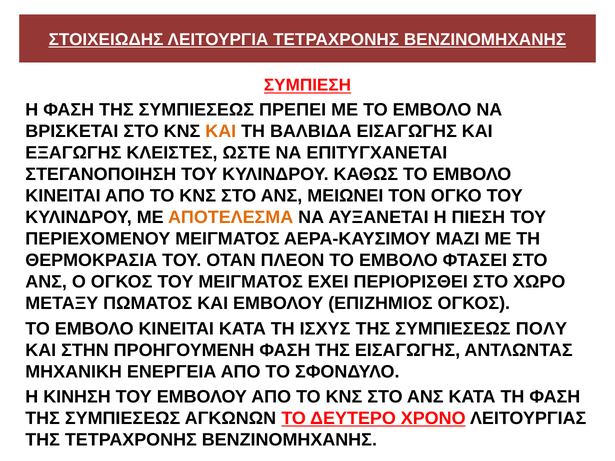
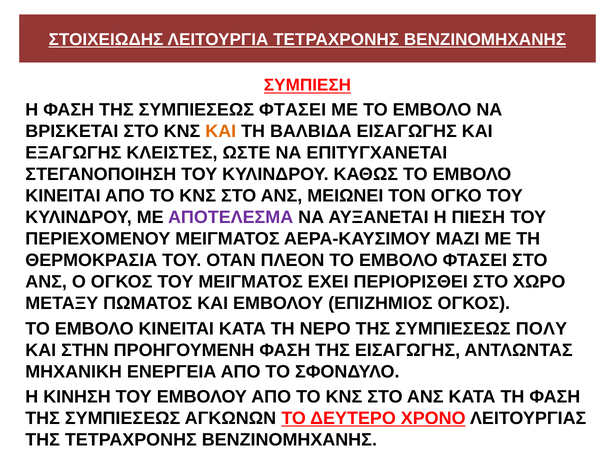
ΣΥΜΠΙΕΣΕΩΣ ΠΡΕΠΕΙ: ΠΡΕΠΕΙ -> ΦΤΑΣΕΙ
ΑΠΟΤΕΛΕΣΜΑ colour: orange -> purple
ΙΣΧΥΣ: ΙΣΧΥΣ -> ΝΕΡΟ
